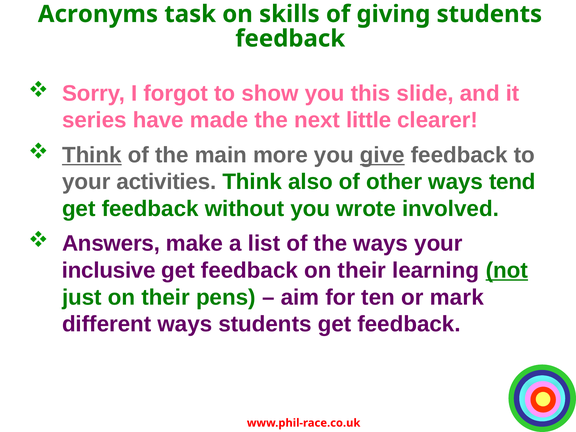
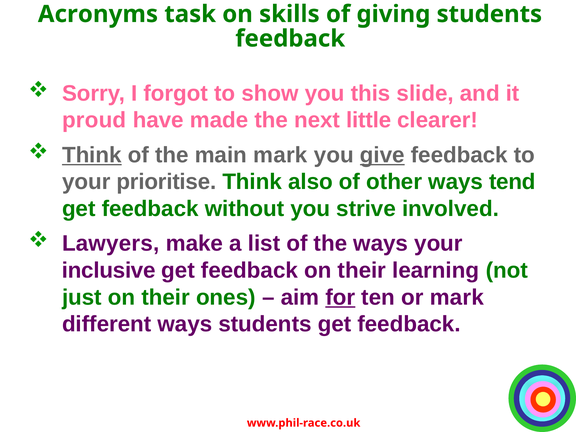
series: series -> proud
main more: more -> mark
activities: activities -> prioritise
wrote: wrote -> strive
Answers: Answers -> Lawyers
not underline: present -> none
pens: pens -> ones
for underline: none -> present
